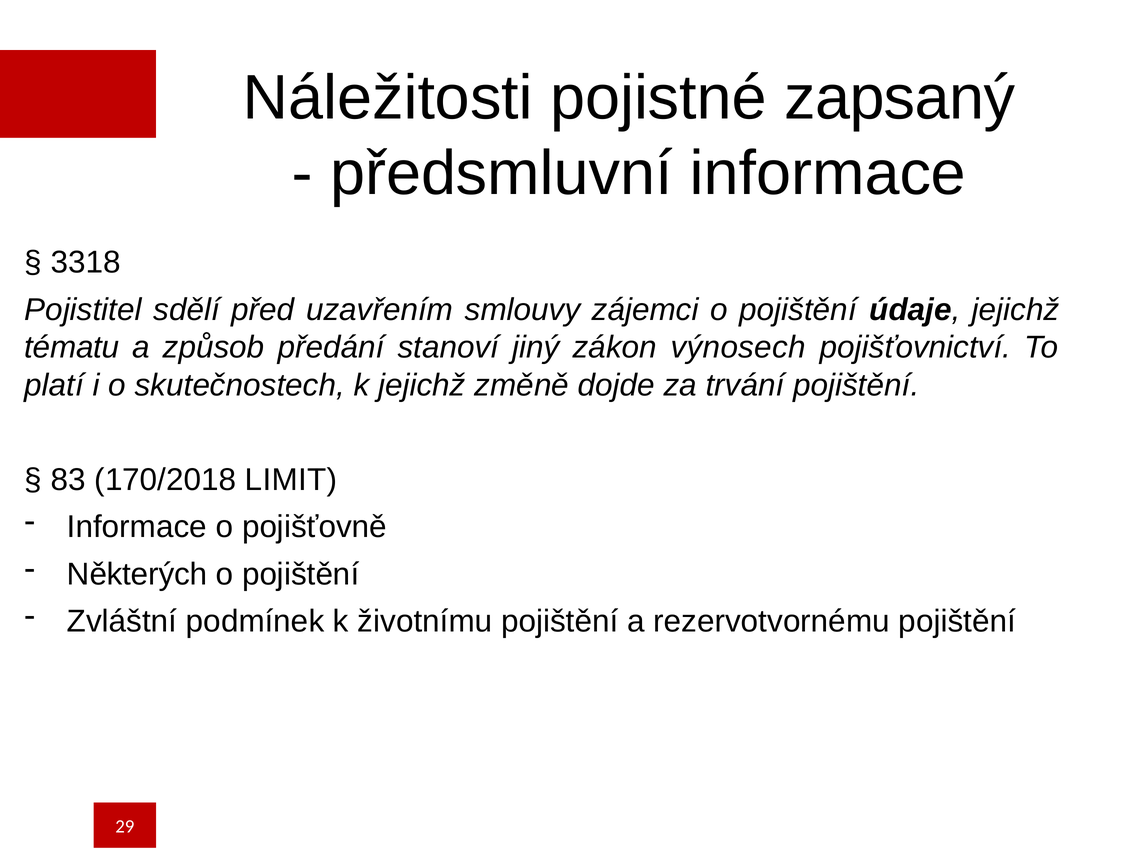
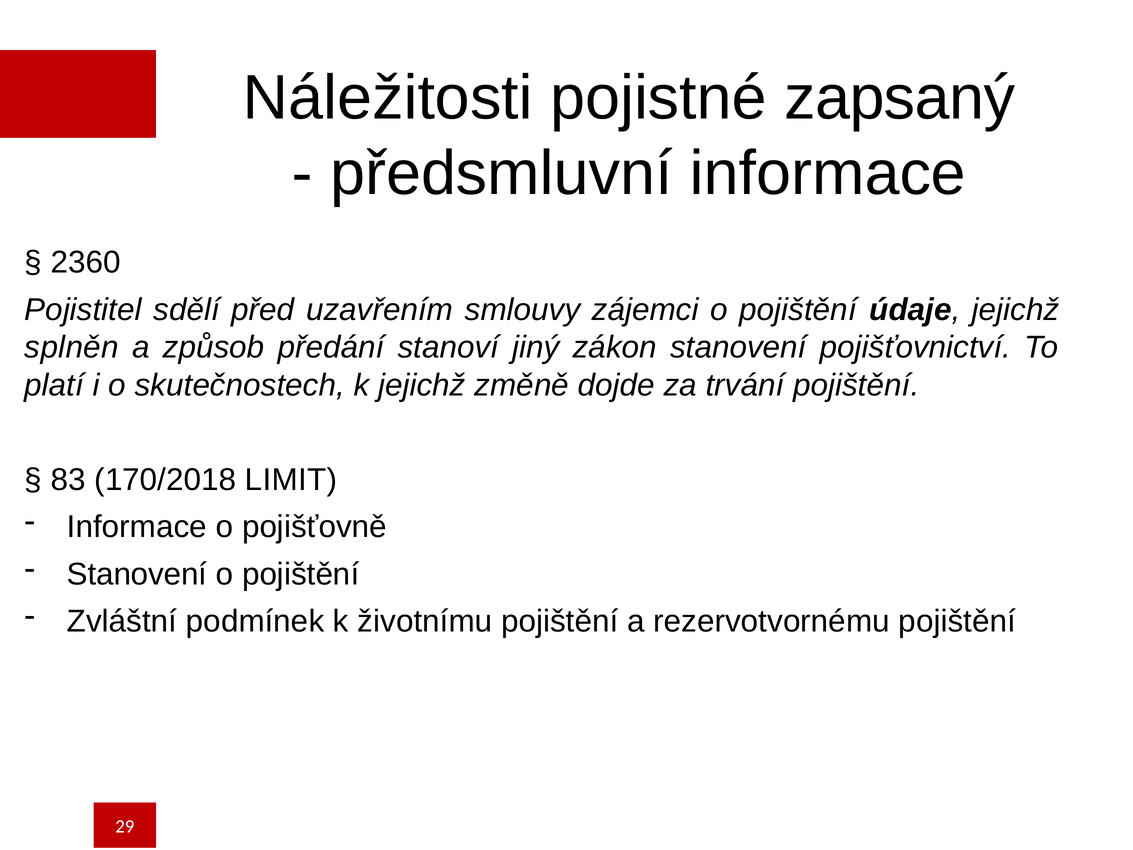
3318: 3318 -> 2360
tématu: tématu -> splněn
zákon výnosech: výnosech -> stanovení
Některých at (137, 574): Některých -> Stanovení
